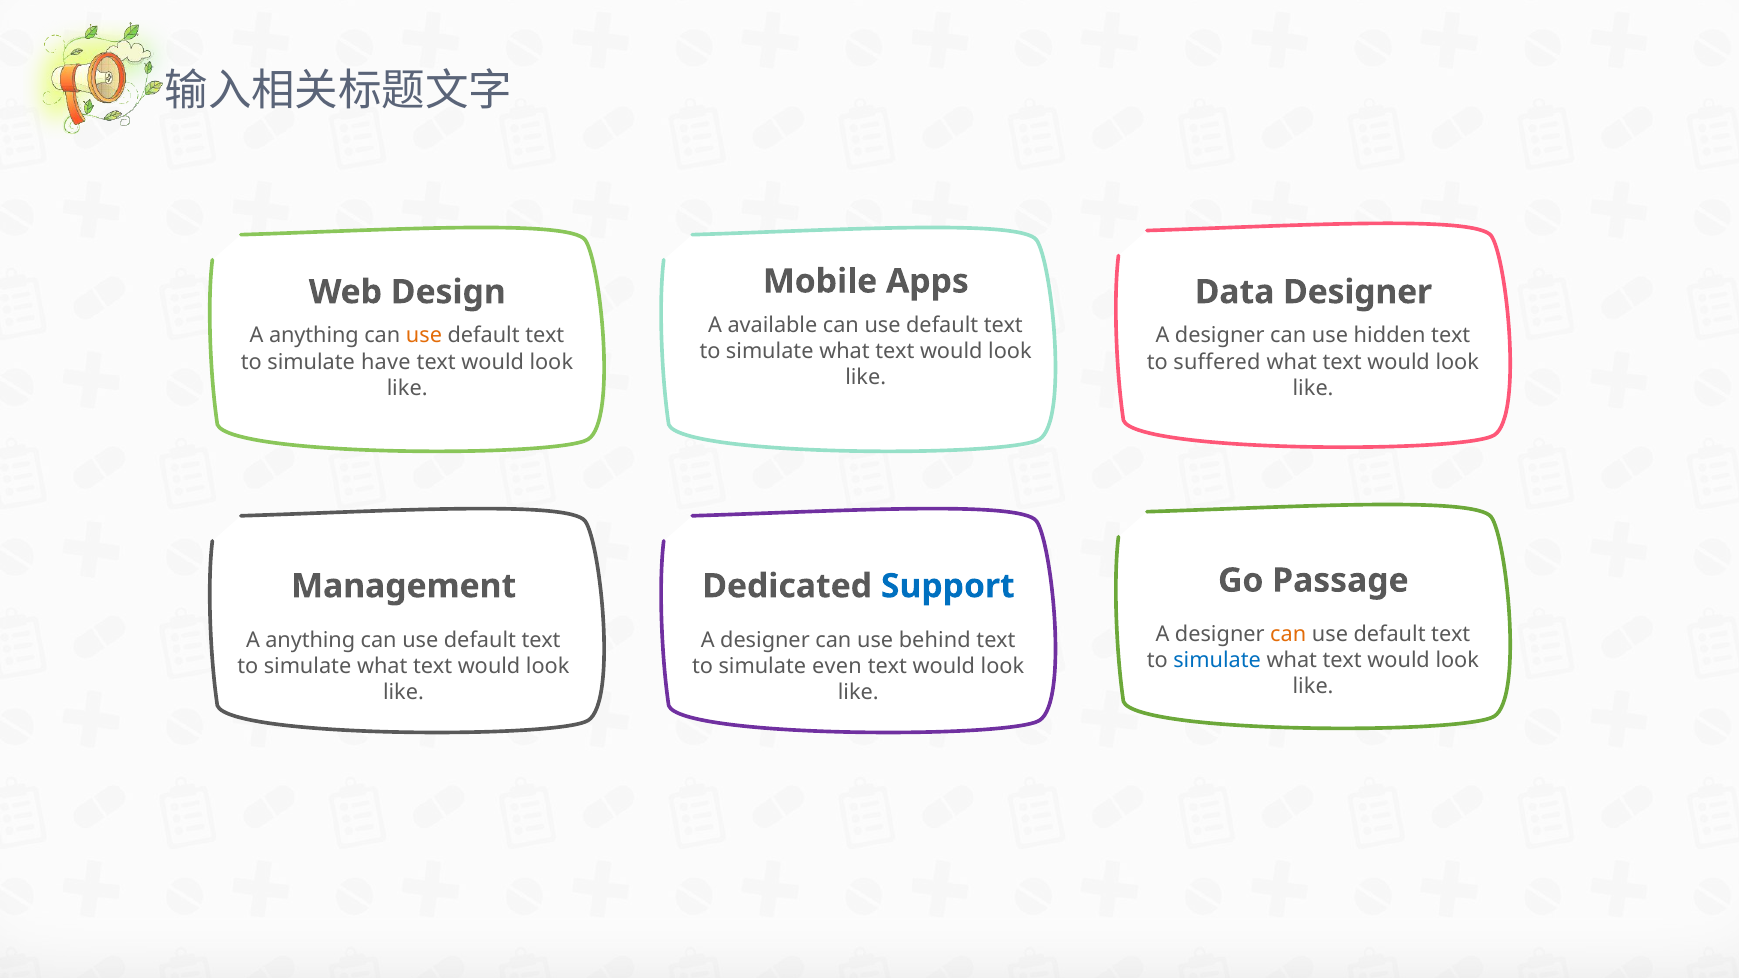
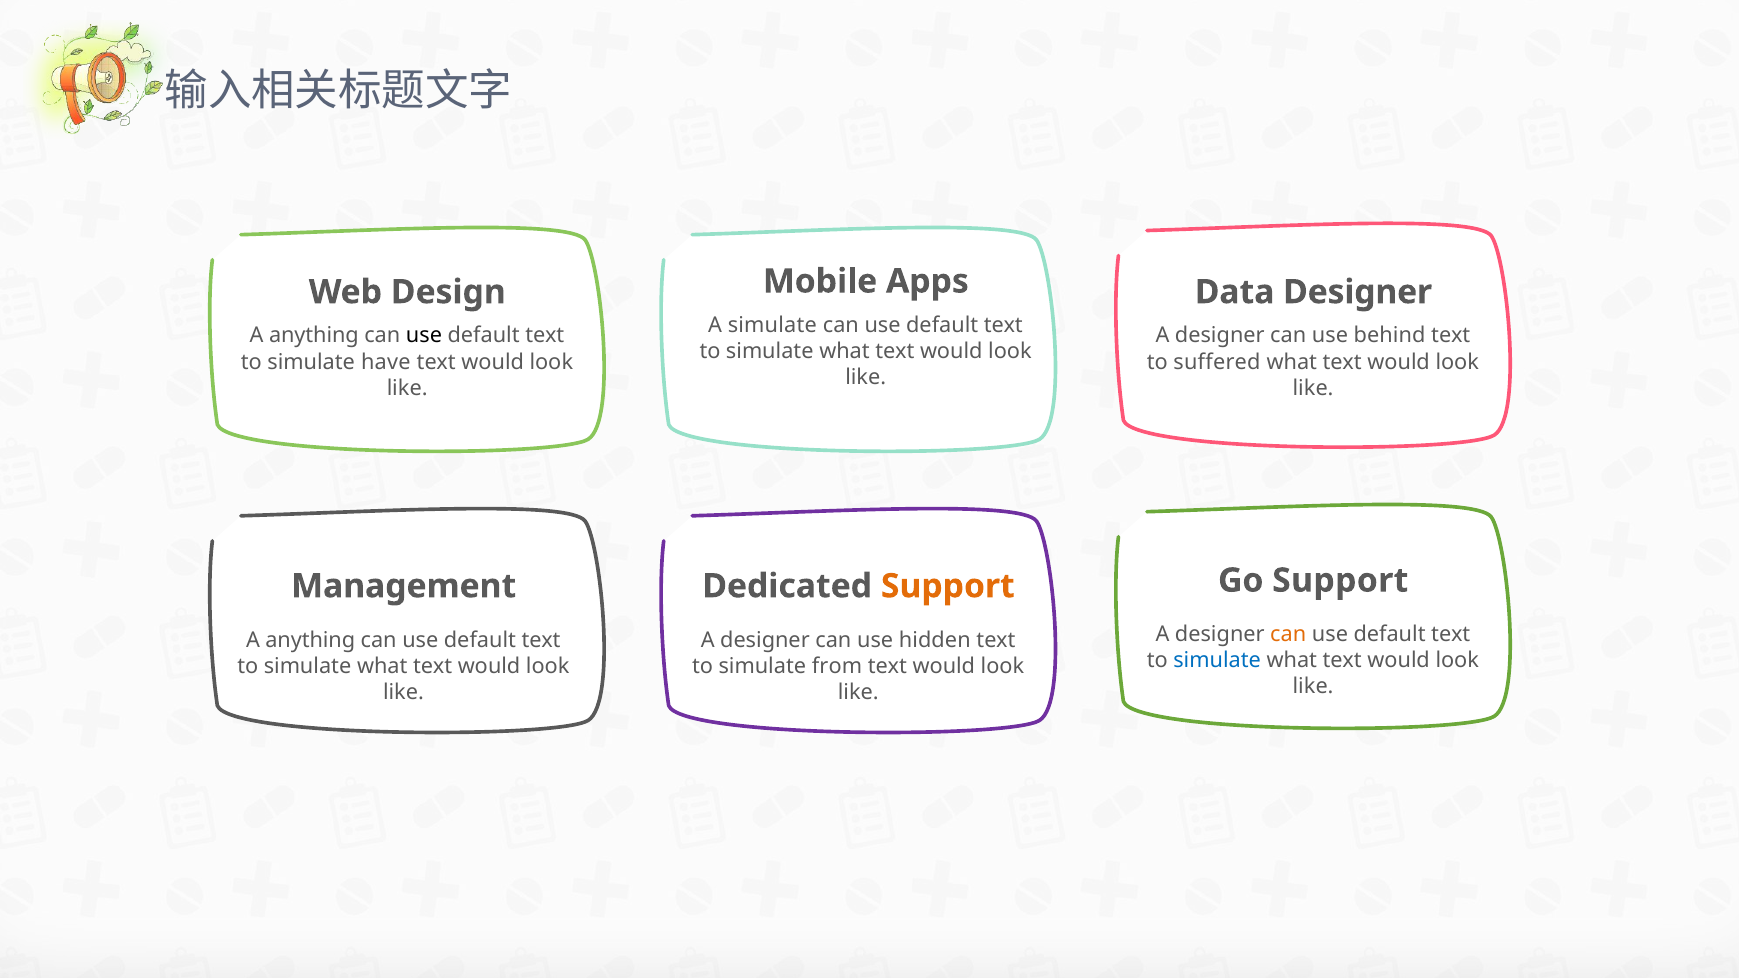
A available: available -> simulate
use at (424, 336) colour: orange -> black
hidden: hidden -> behind
Go Passage: Passage -> Support
Support at (948, 586) colour: blue -> orange
behind: behind -> hidden
even: even -> from
